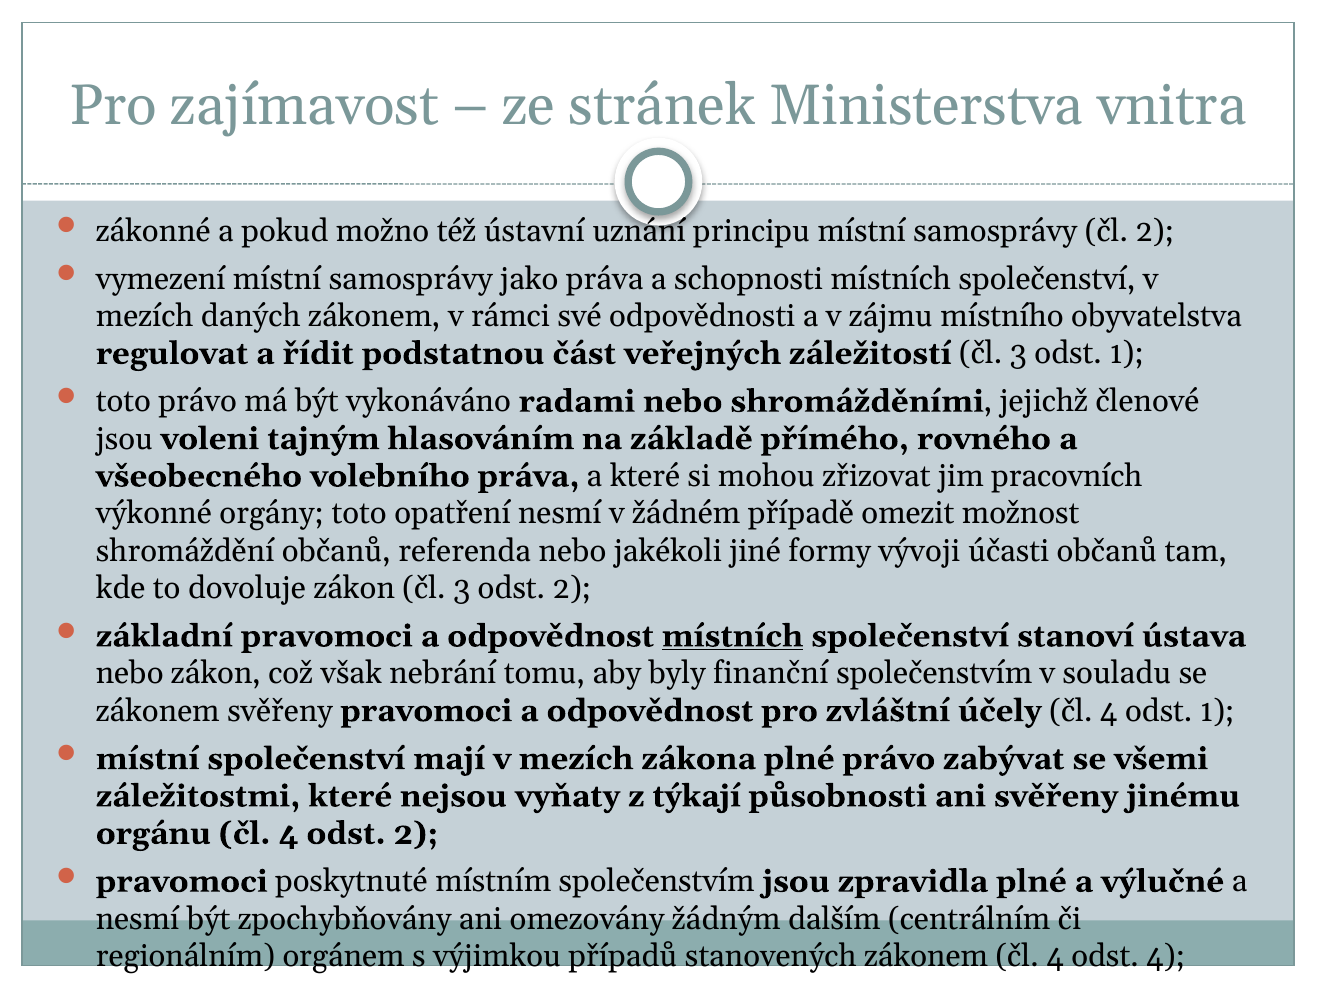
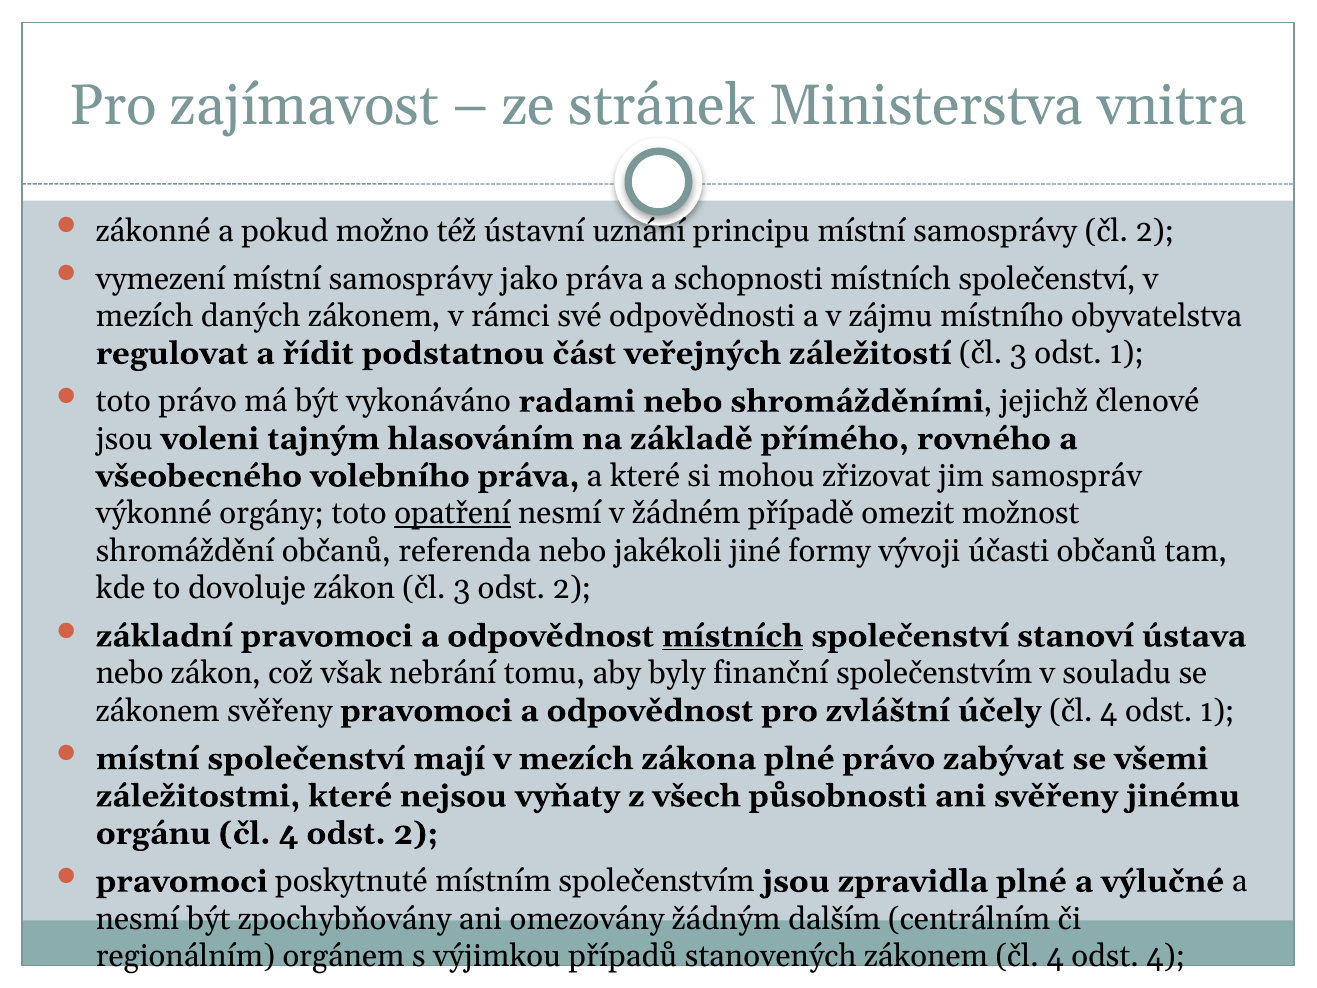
pracovních: pracovních -> samospráv
opatření underline: none -> present
týkají: týkají -> všech
